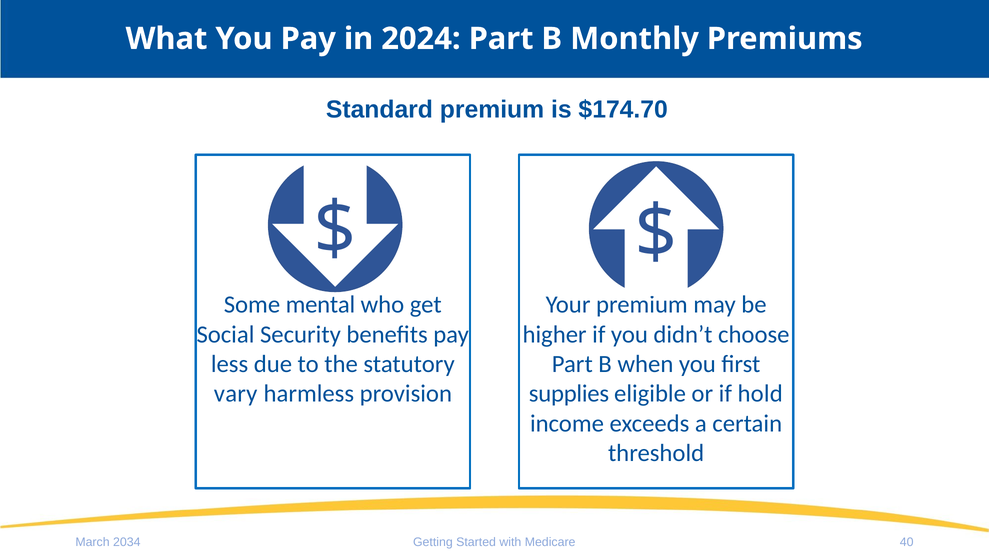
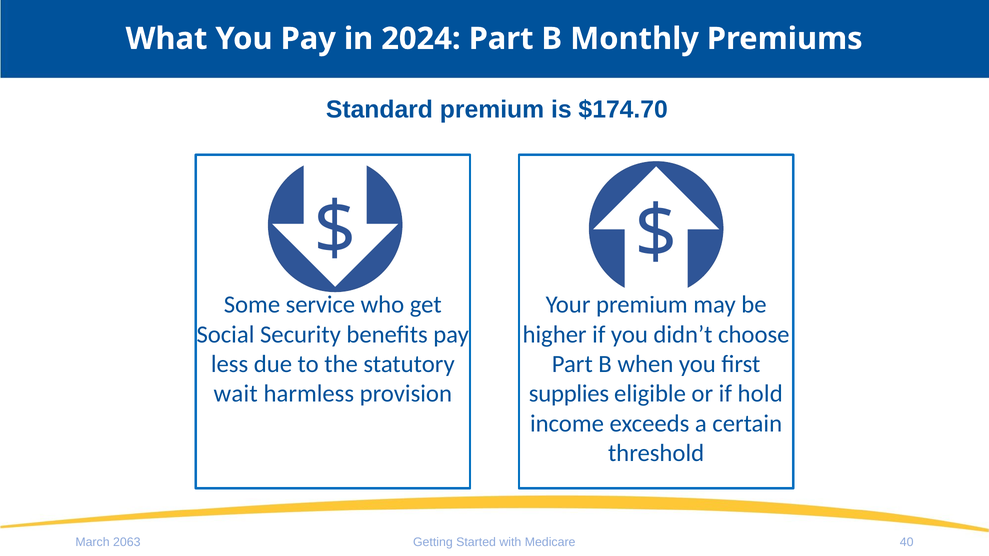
mental: mental -> service
vary: vary -> wait
2034: 2034 -> 2063
